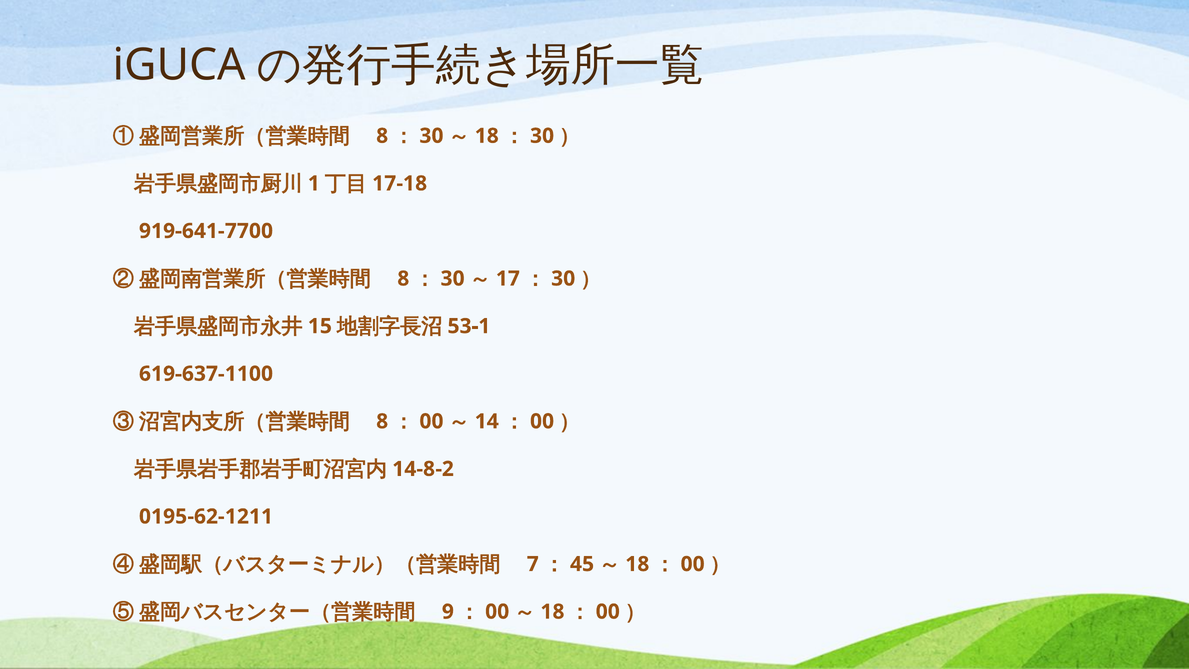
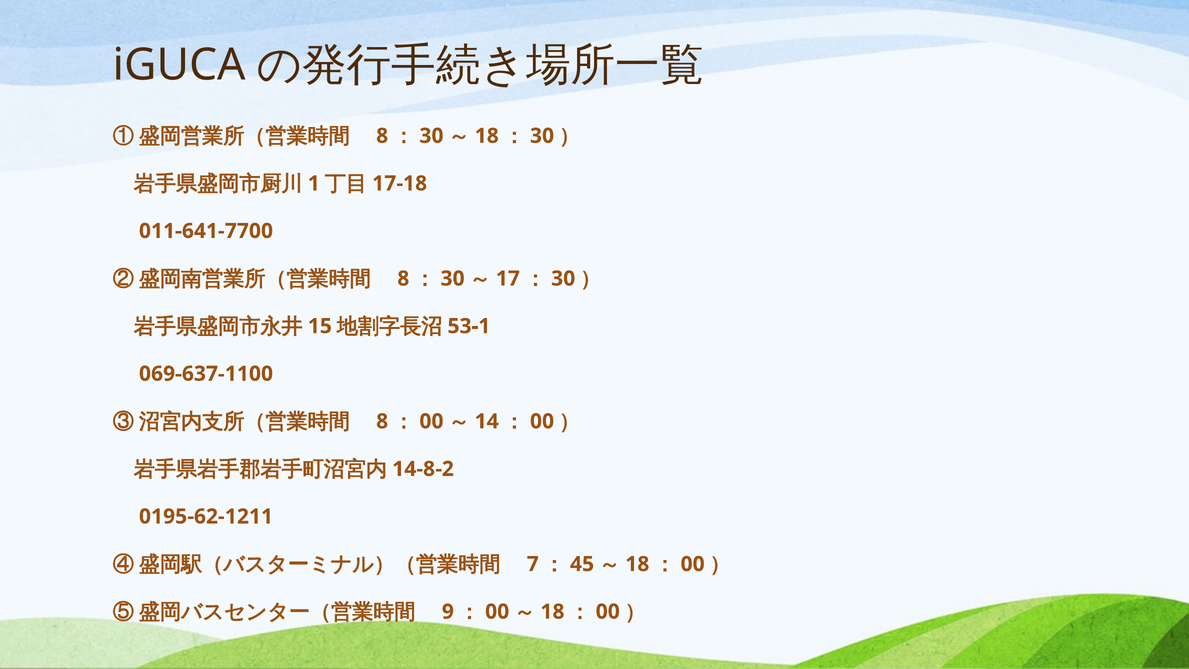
919-641-7700: 919-641-7700 -> 011-641-7700
619-637-1100: 619-637-1100 -> 069-637-1100
